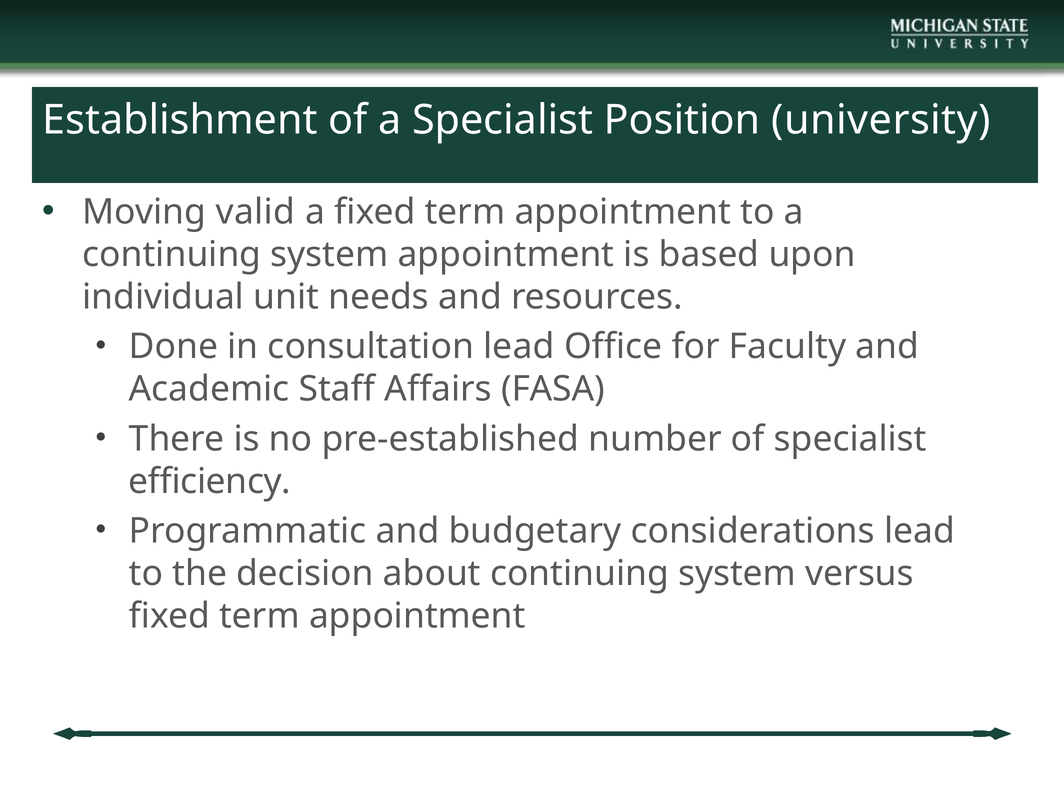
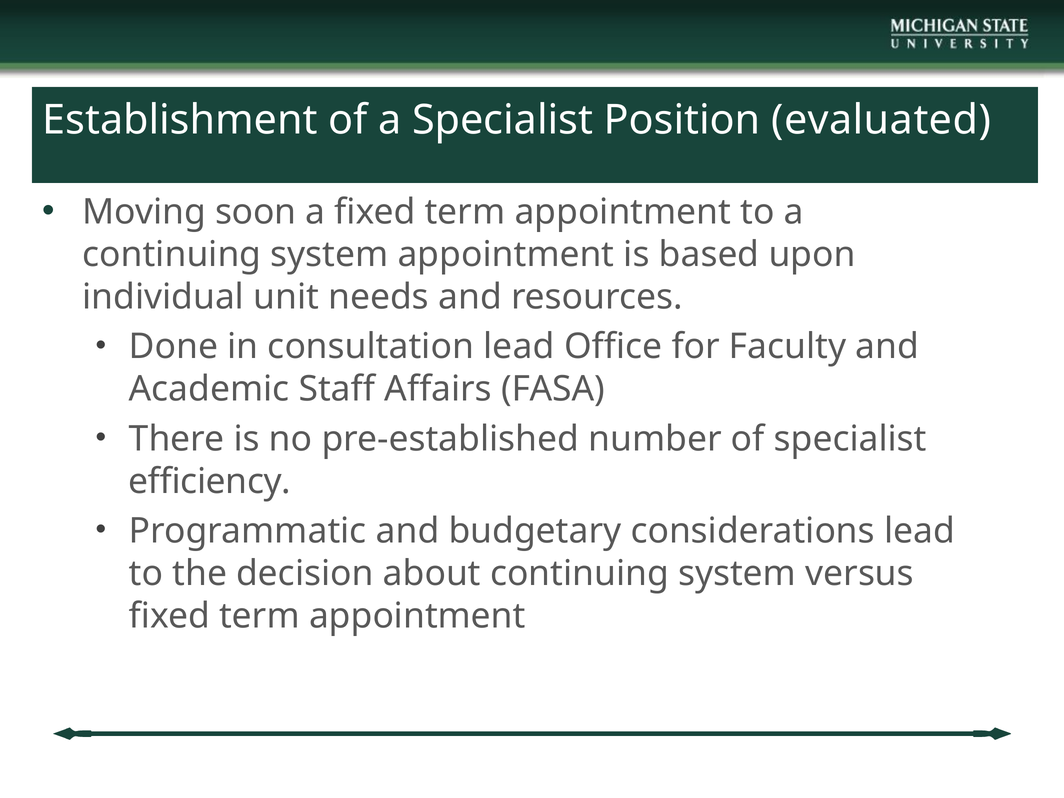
university: university -> evaluated
valid: valid -> soon
